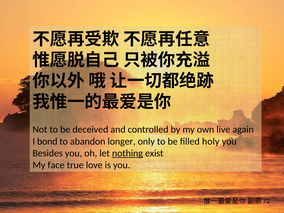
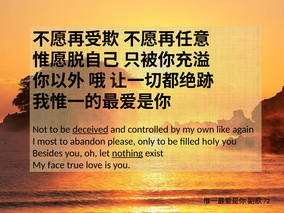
deceived underline: none -> present
live: live -> like
bond: bond -> most
longer: longer -> please
